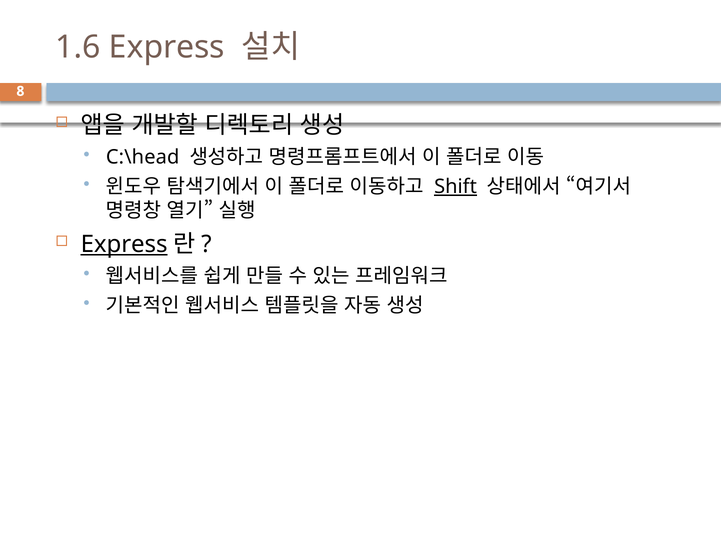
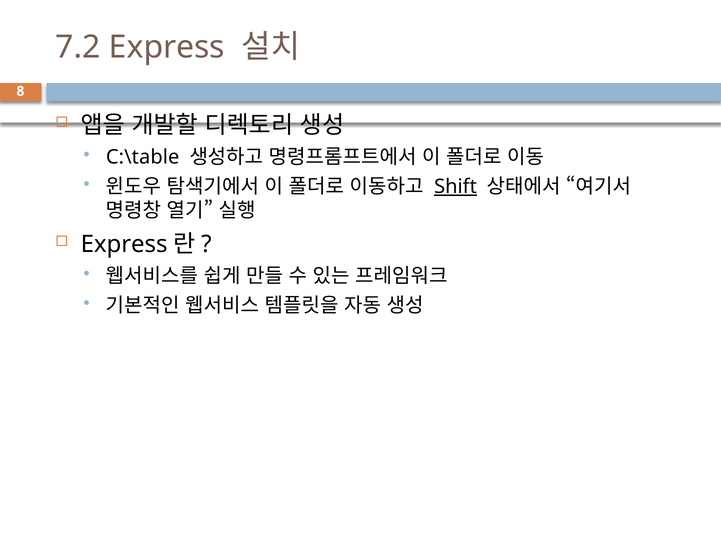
1.6: 1.6 -> 7.2
C:\head: C:\head -> C:\table
Express at (124, 244) underline: present -> none
